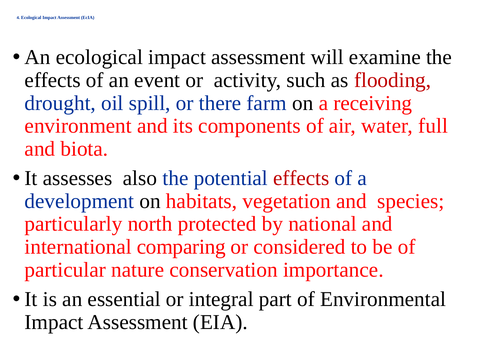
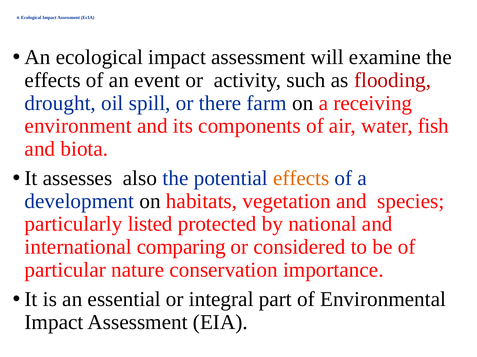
full: full -> fish
effects at (301, 179) colour: red -> orange
north: north -> listed
